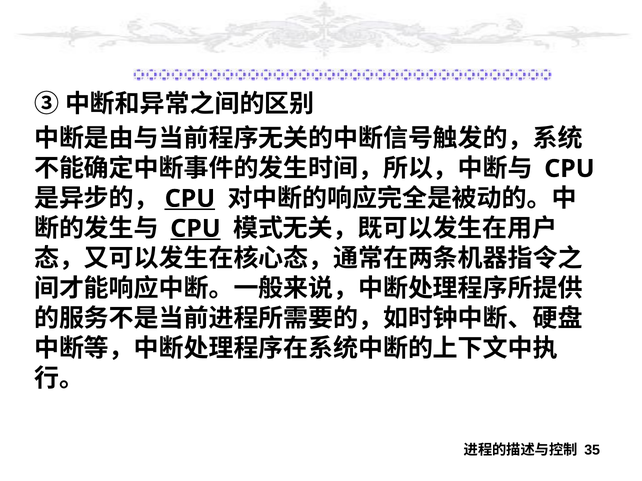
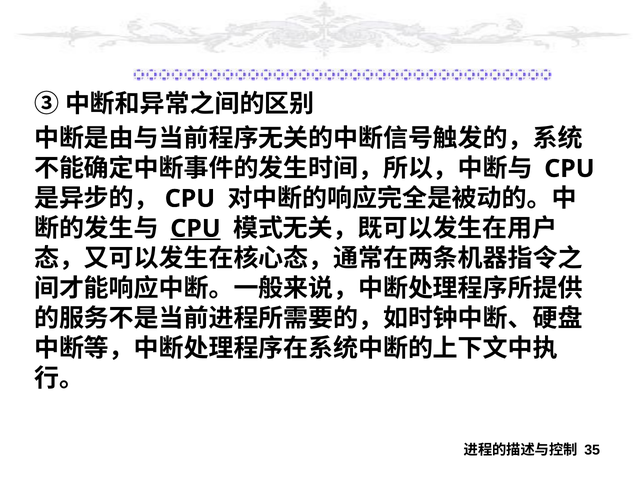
CPU at (190, 199) underline: present -> none
